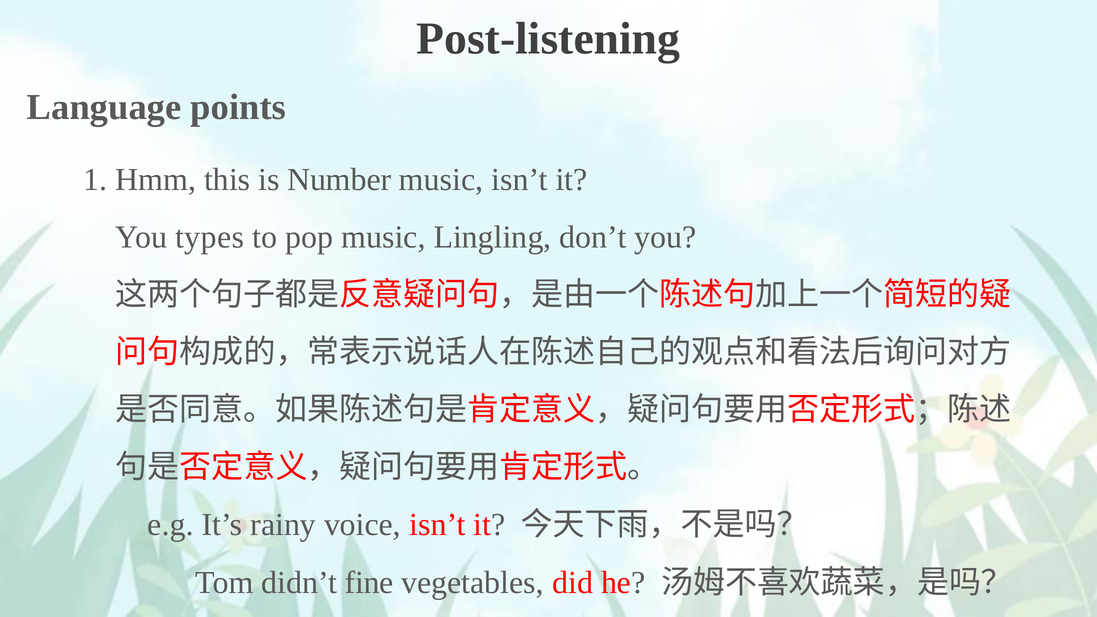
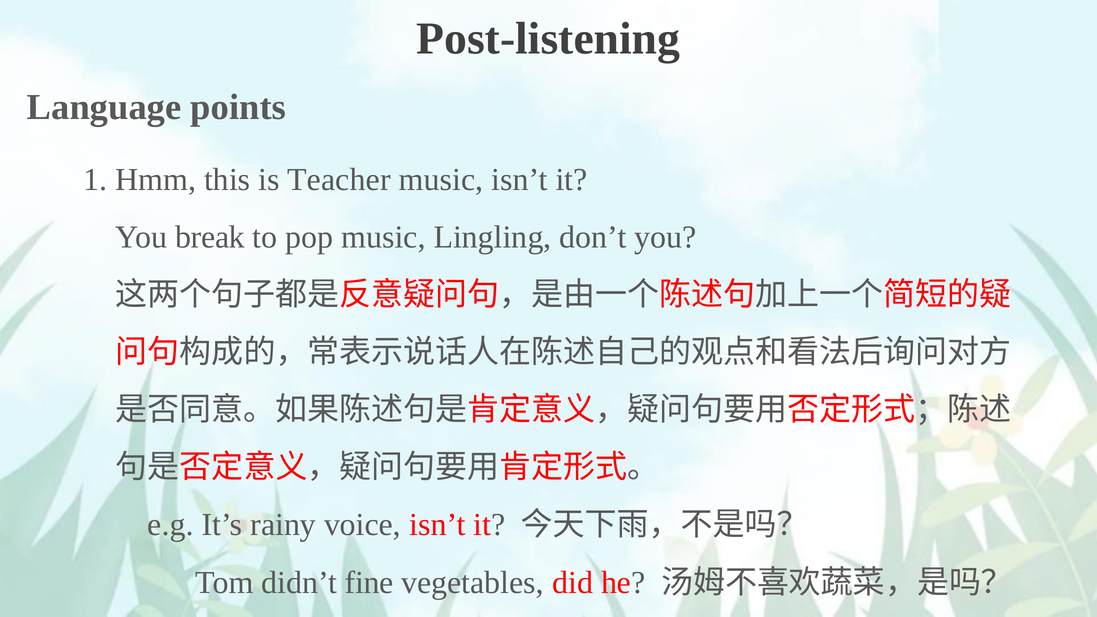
Number: Number -> Teacher
types: types -> break
